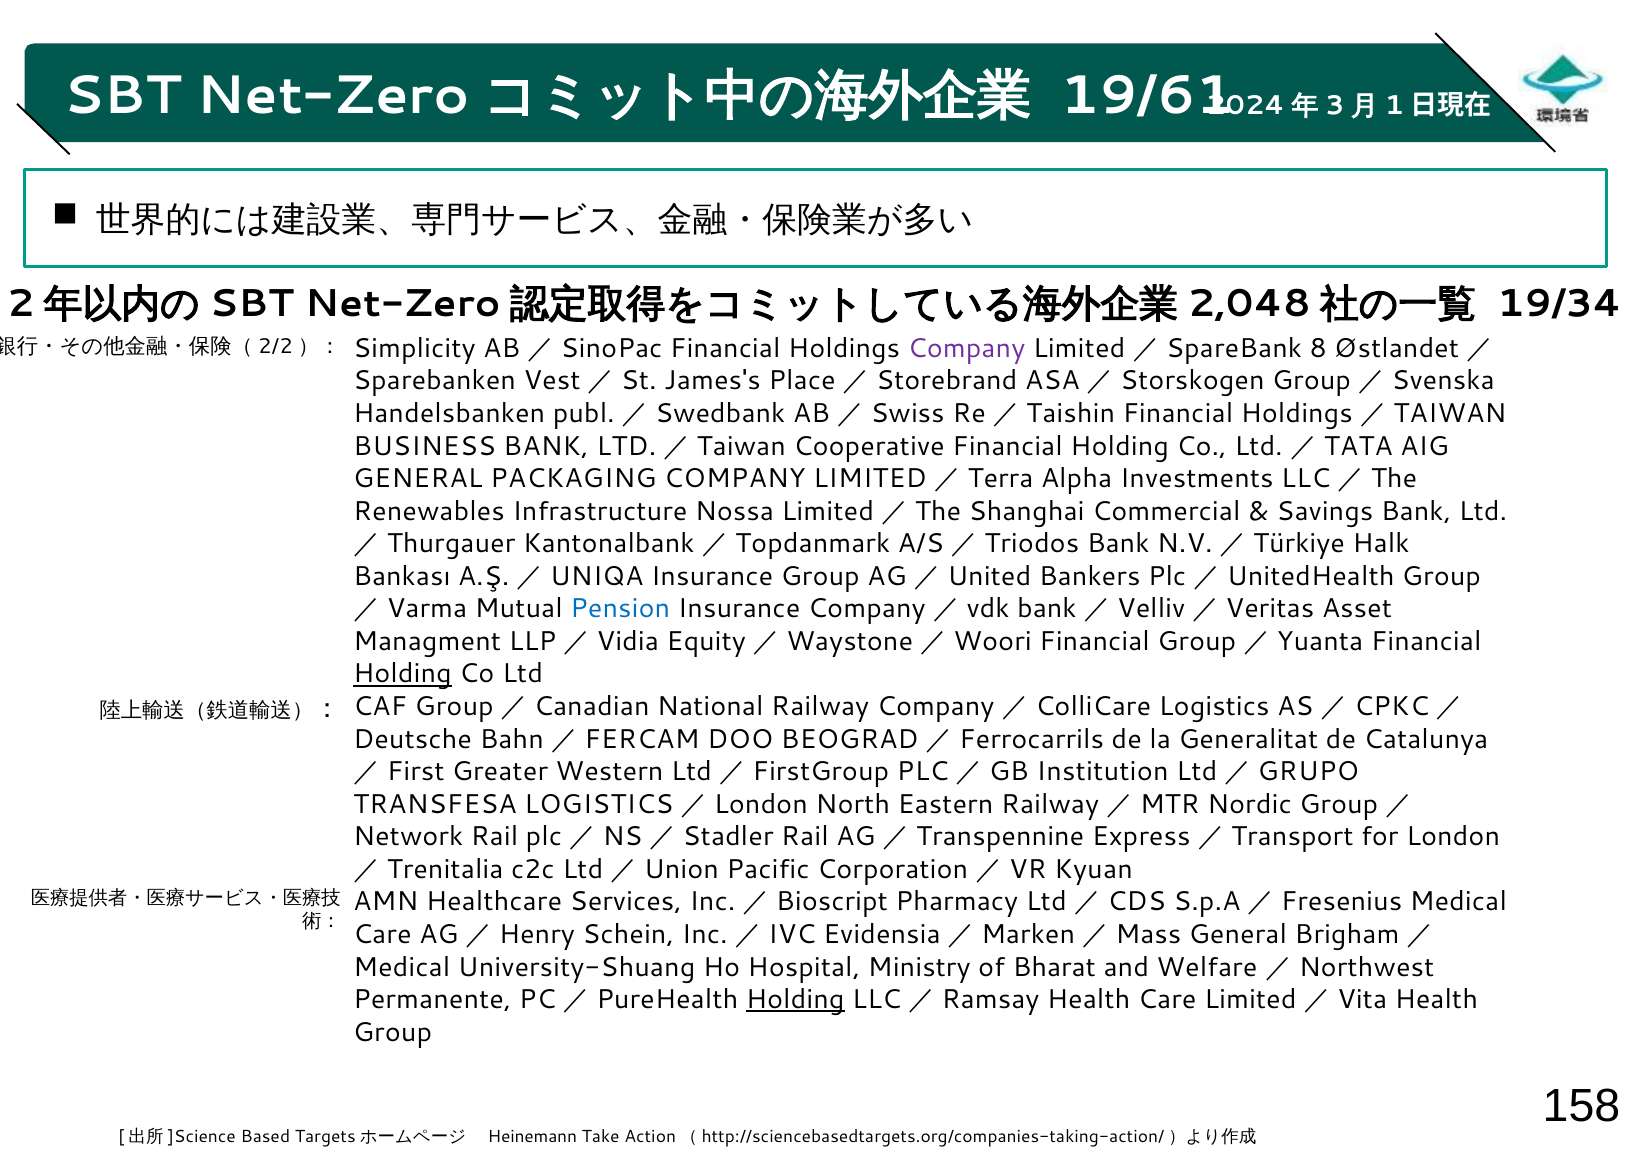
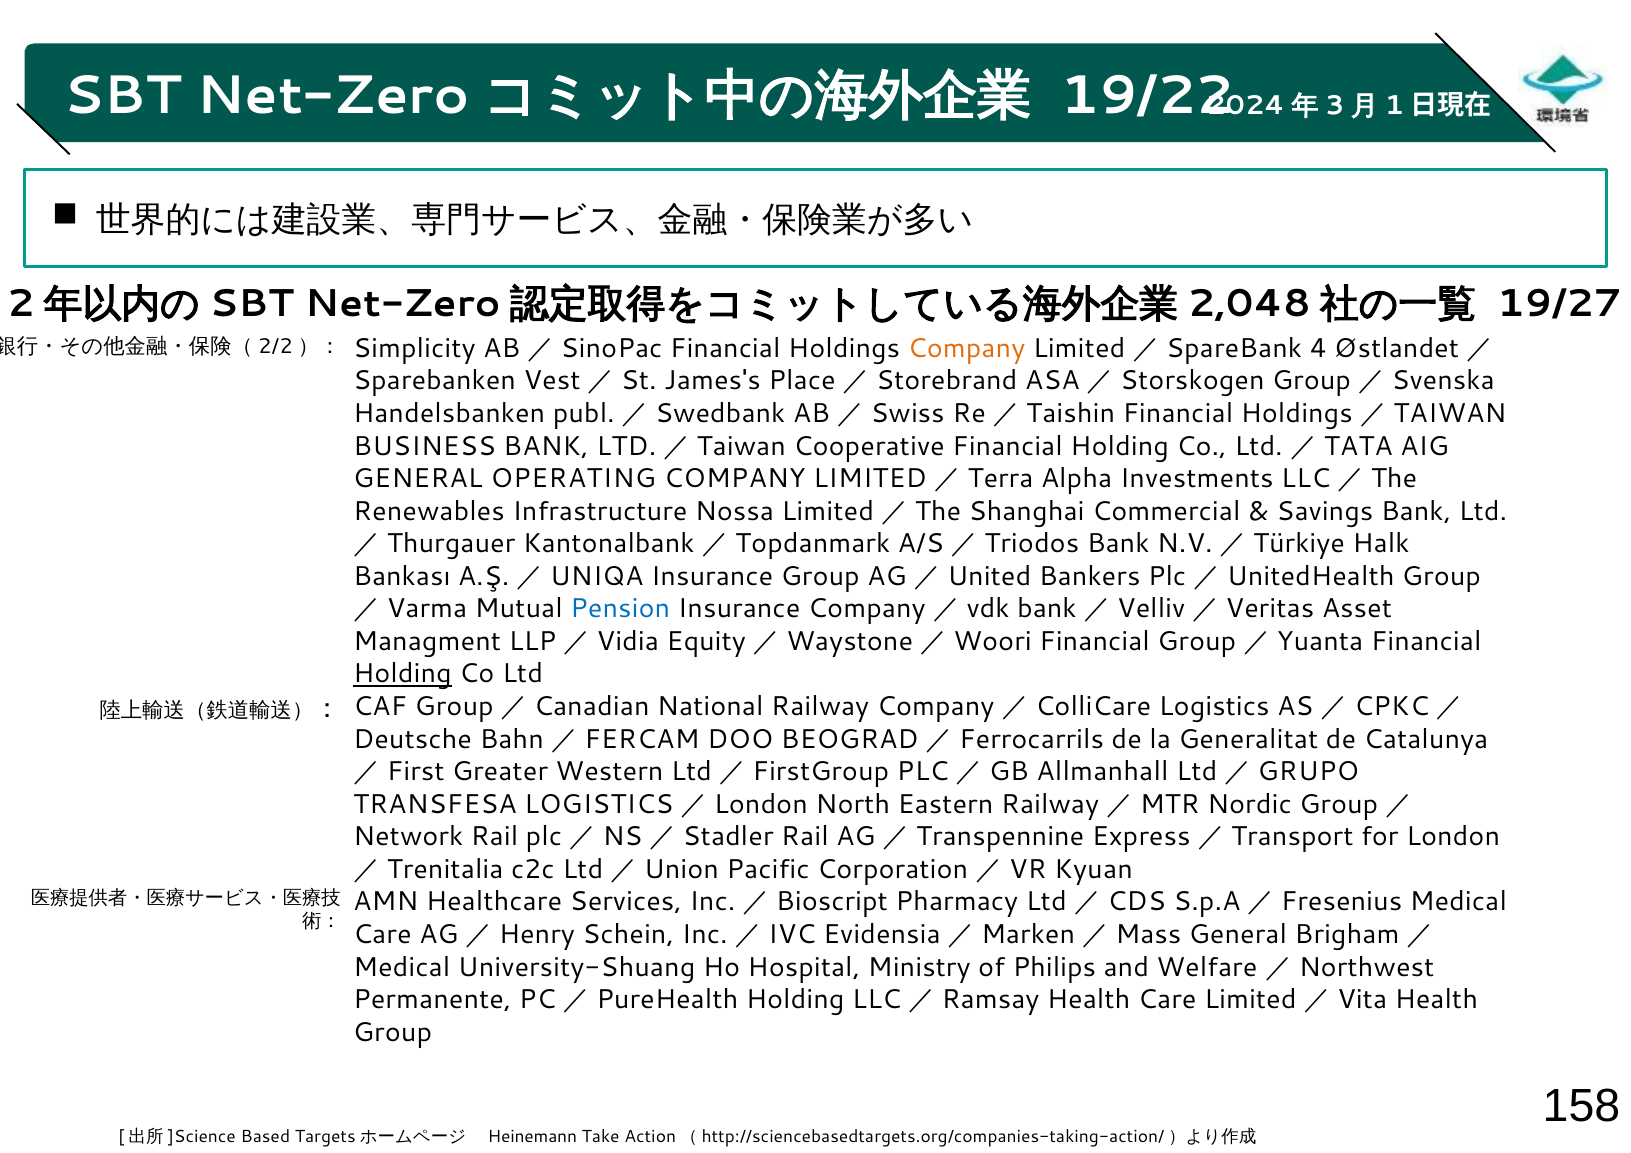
19/61: 19/61 -> 19/22
19/34: 19/34 -> 19/27
Company at (966, 349) colour: purple -> orange
8: 8 -> 4
PACKAGING: PACKAGING -> OPERATING
Institution: Institution -> Allmanhall
Bharat: Bharat -> Philips
Holding at (795, 1000) underline: present -> none
